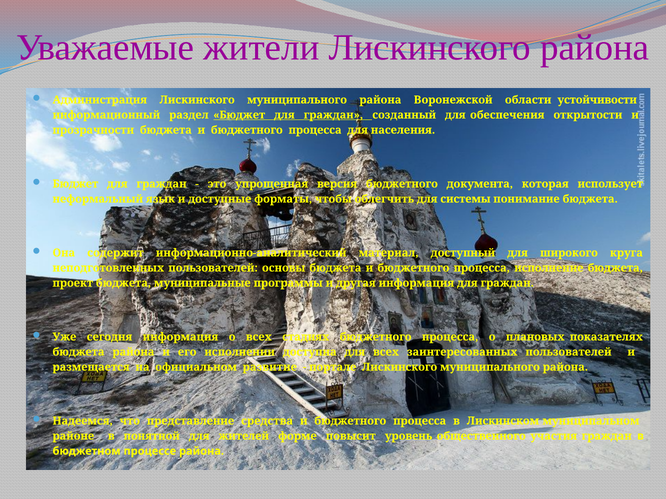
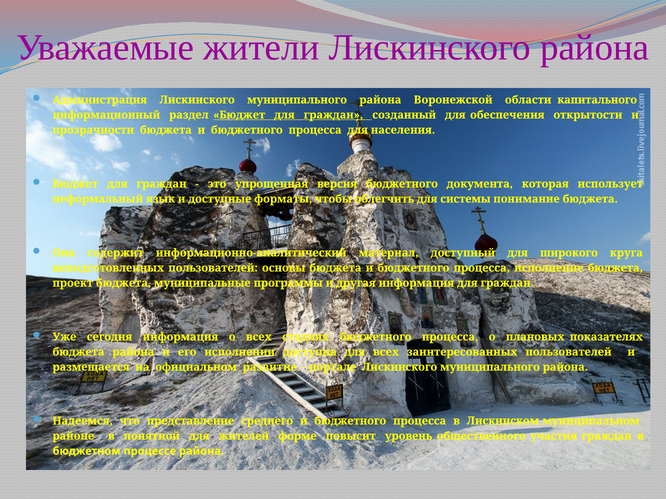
устойчивости: устойчивости -> капитального
средства: средства -> среднего
